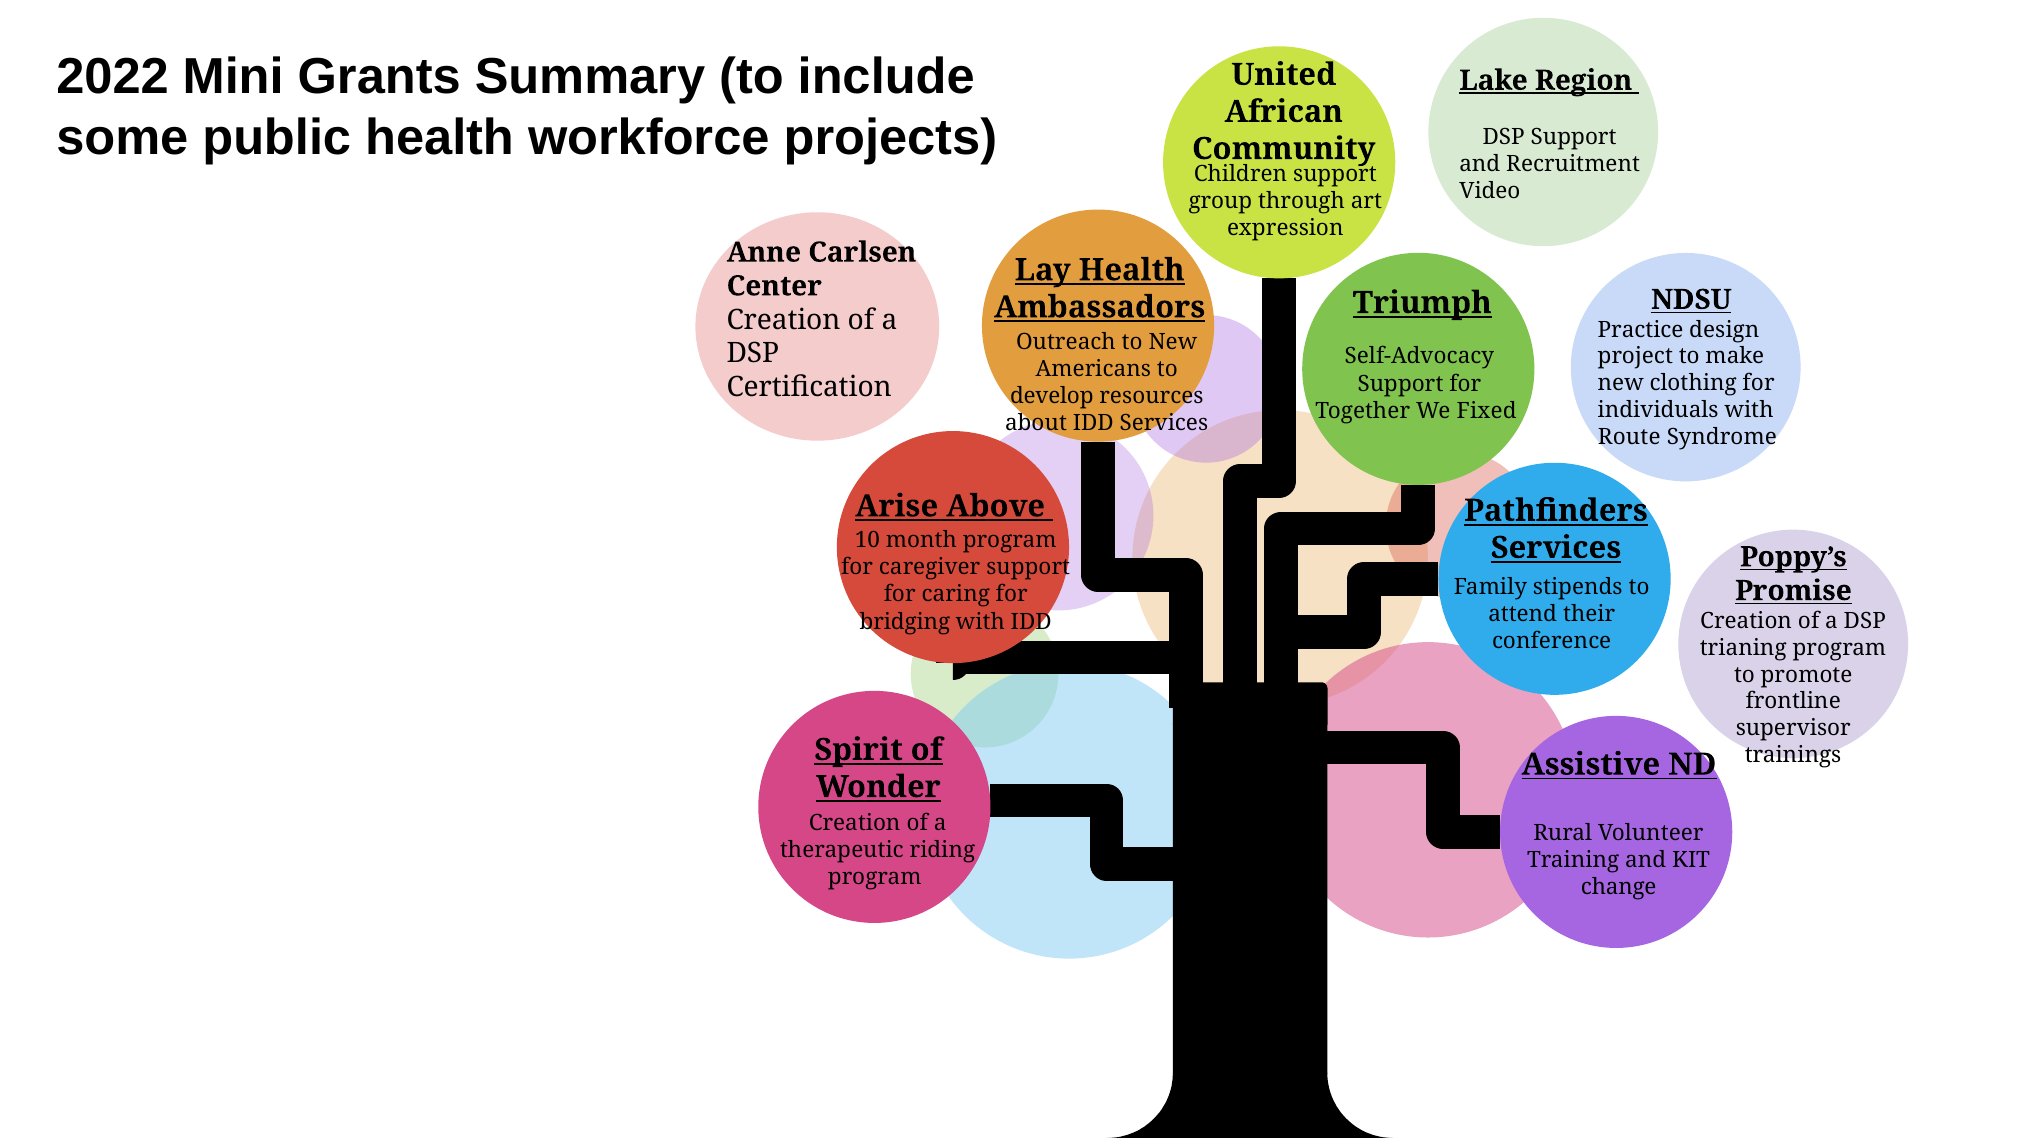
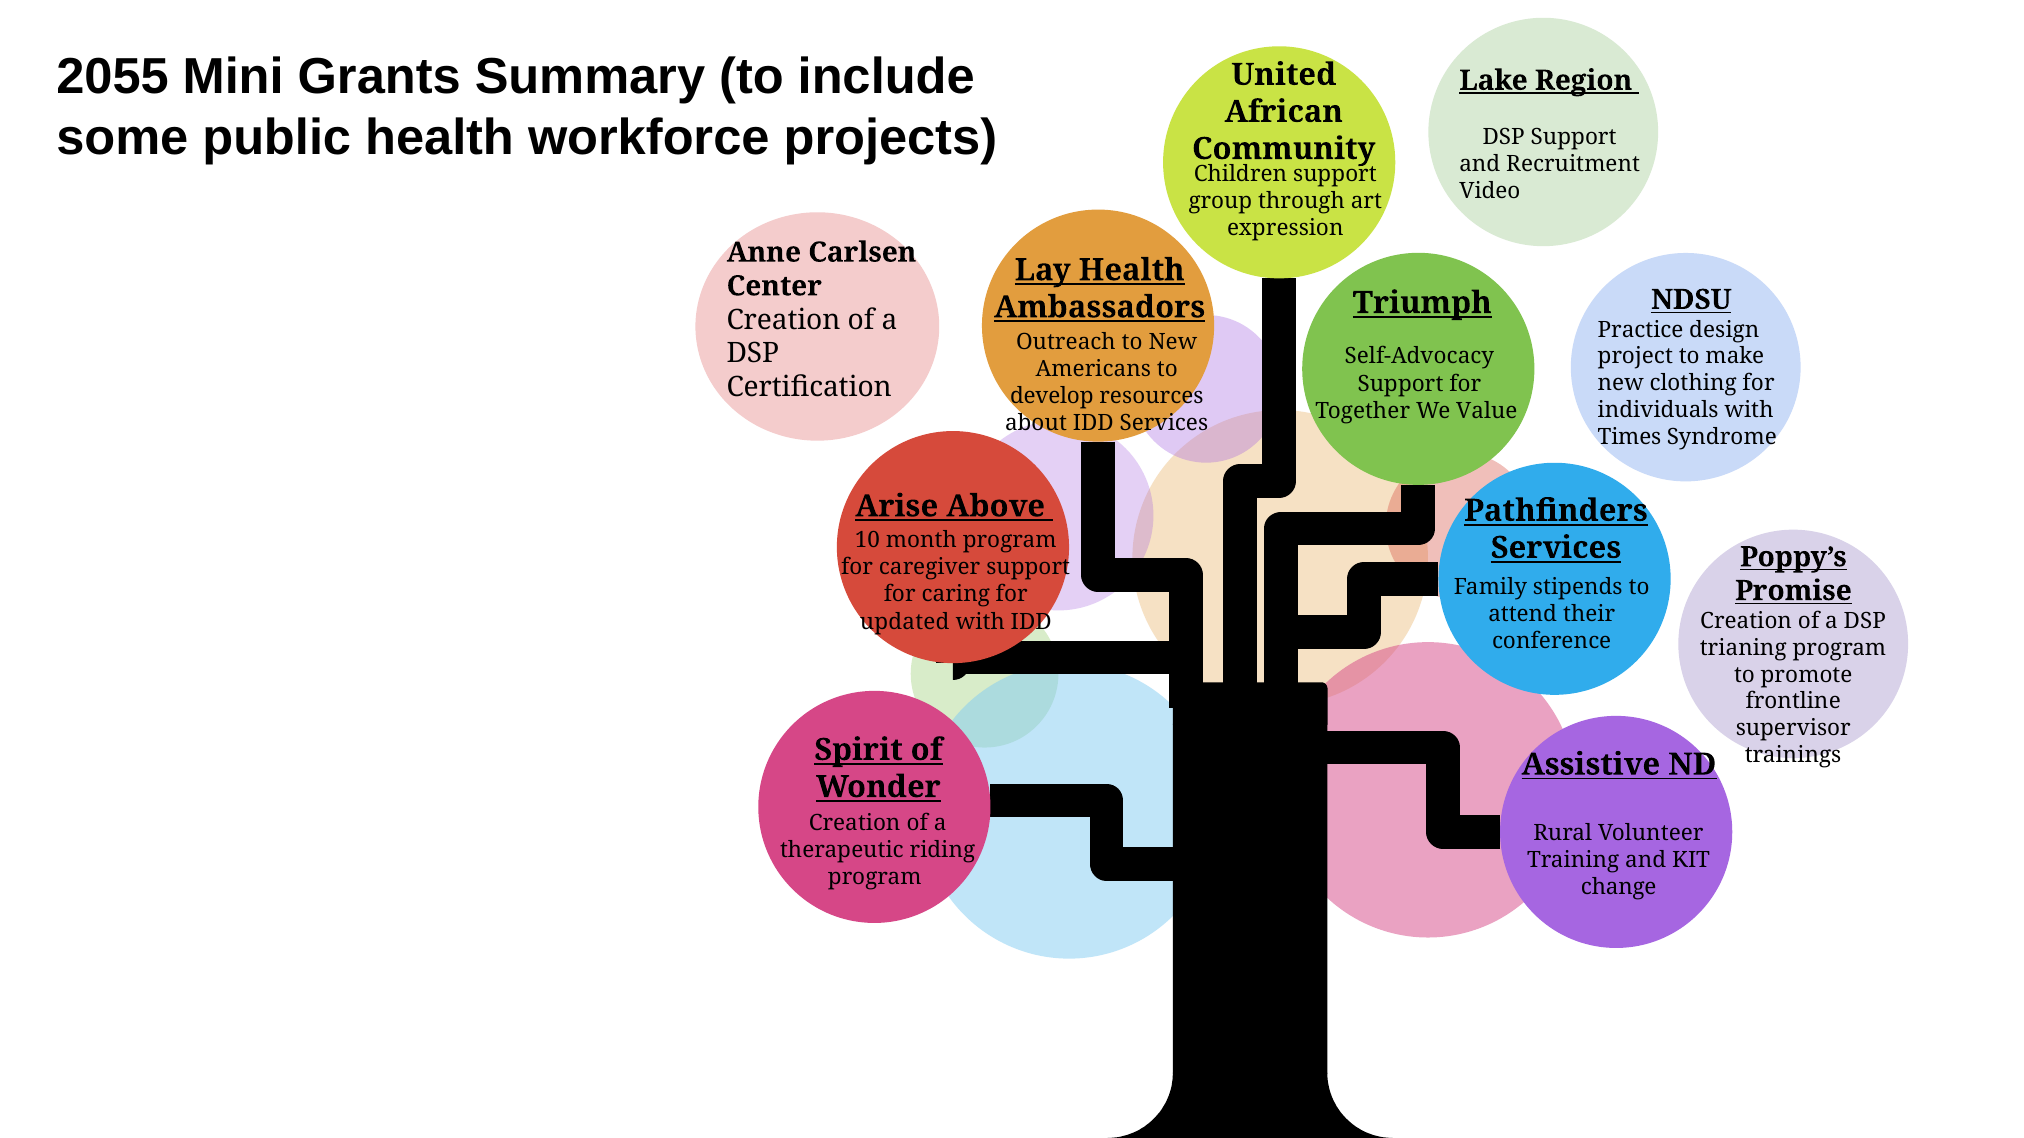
2022: 2022 -> 2055
Fixed: Fixed -> Value
Route: Route -> Times
bridging: bridging -> updated
